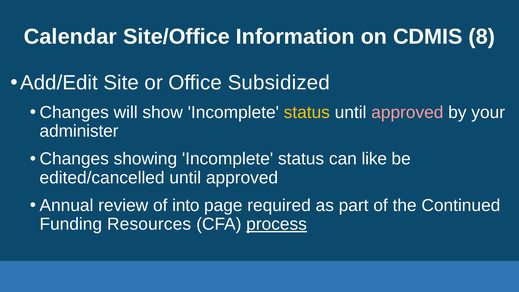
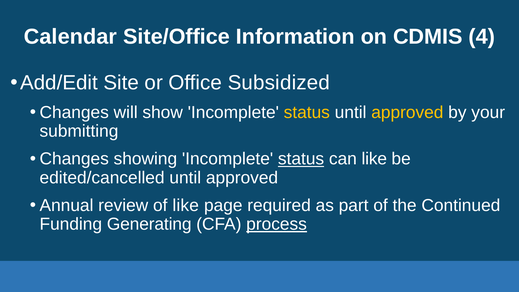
8: 8 -> 4
approved at (407, 112) colour: pink -> yellow
administer: administer -> submitting
status at (301, 159) underline: none -> present
of into: into -> like
Resources: Resources -> Generating
